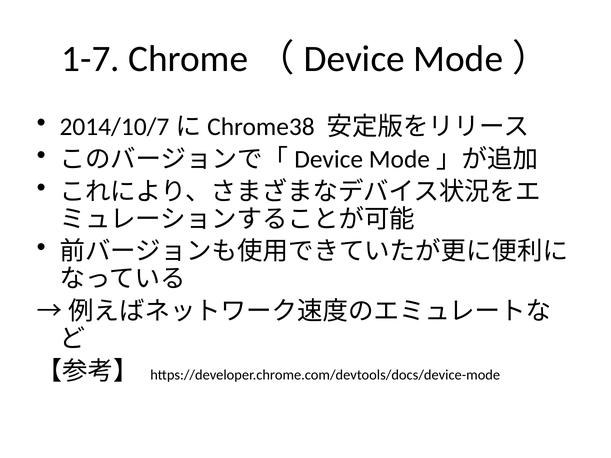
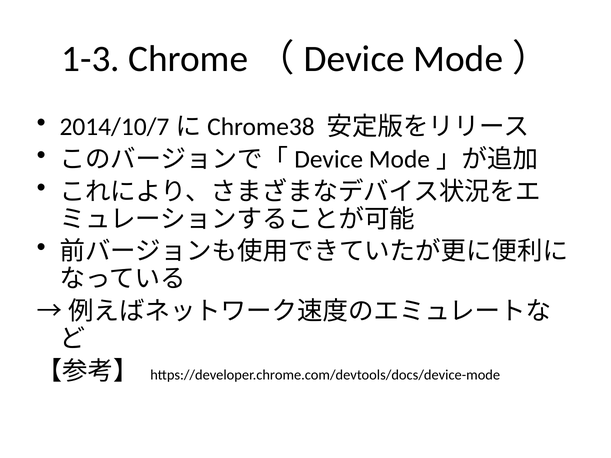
1-7: 1-7 -> 1-3
